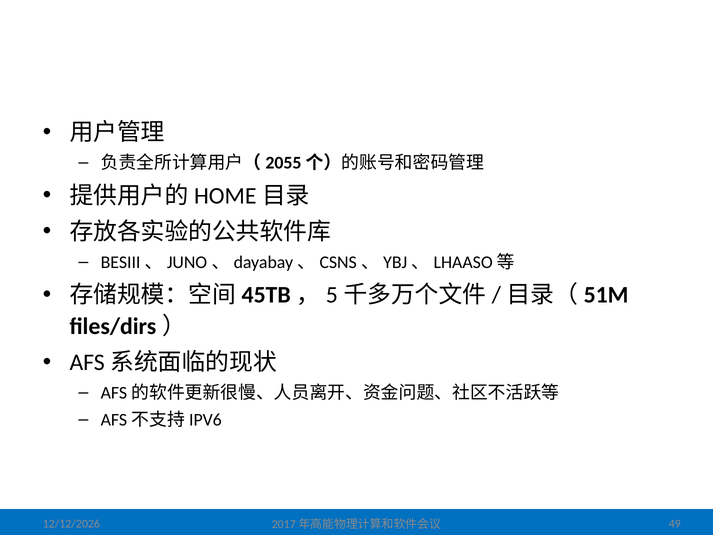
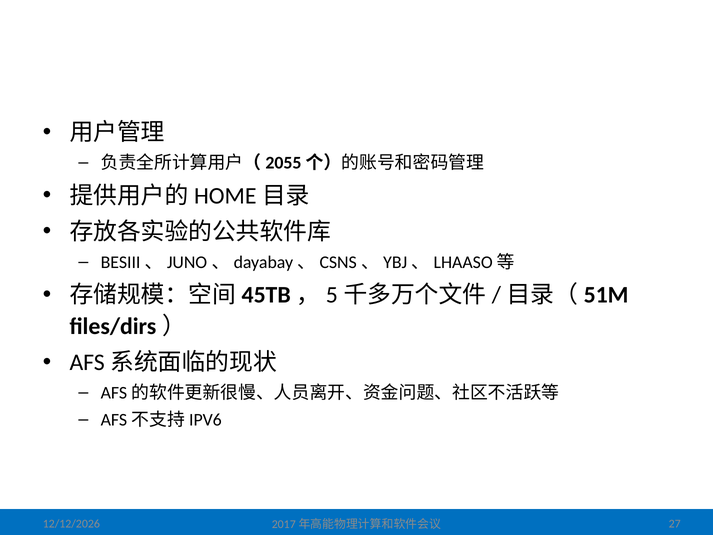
49: 49 -> 27
